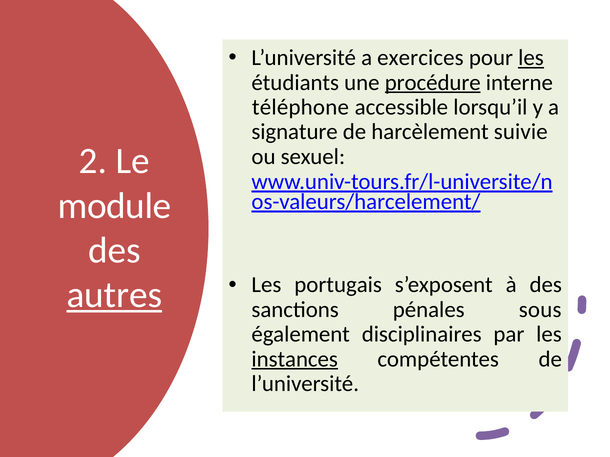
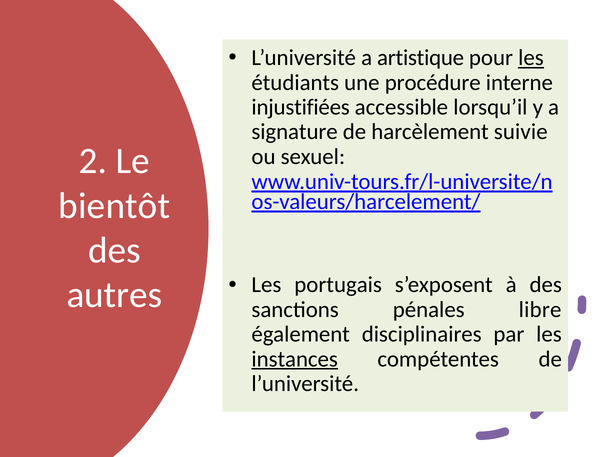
exercices: exercices -> artistique
procédure underline: present -> none
téléphone: téléphone -> injustifiées
module: module -> bientôt
autres underline: present -> none
sous: sous -> libre
